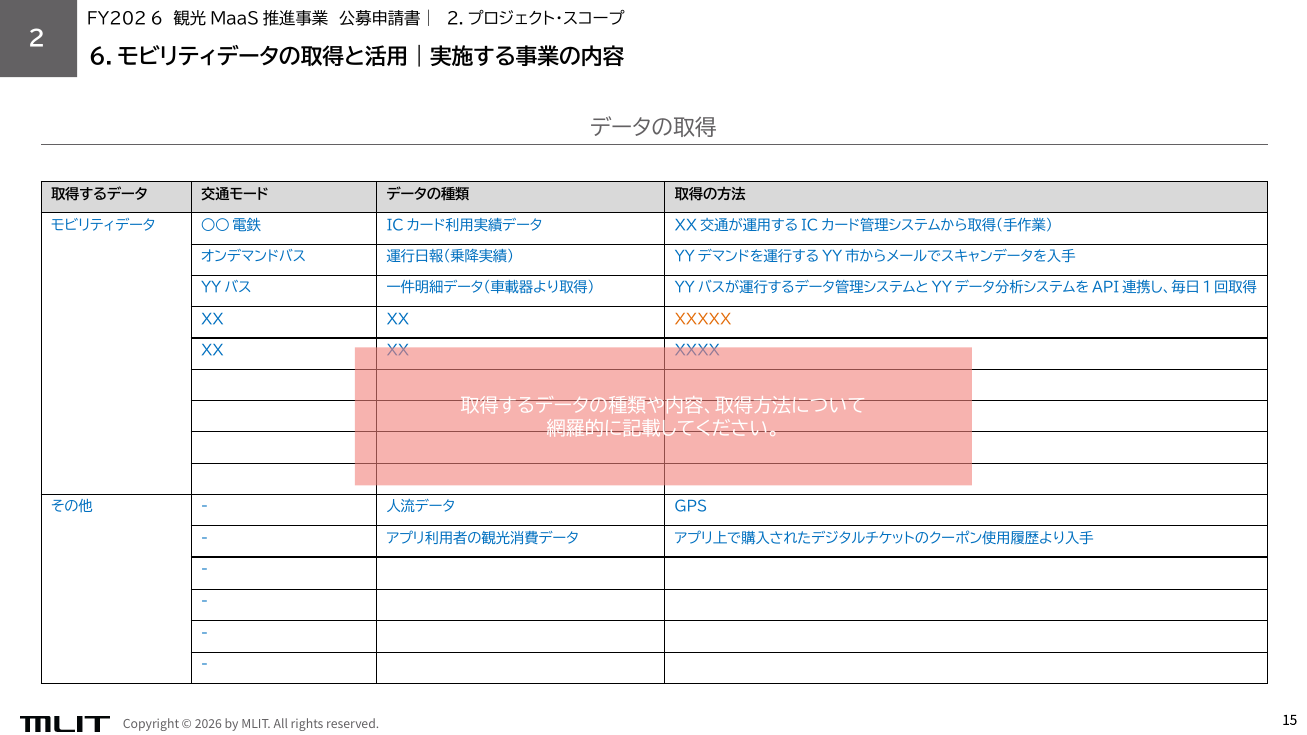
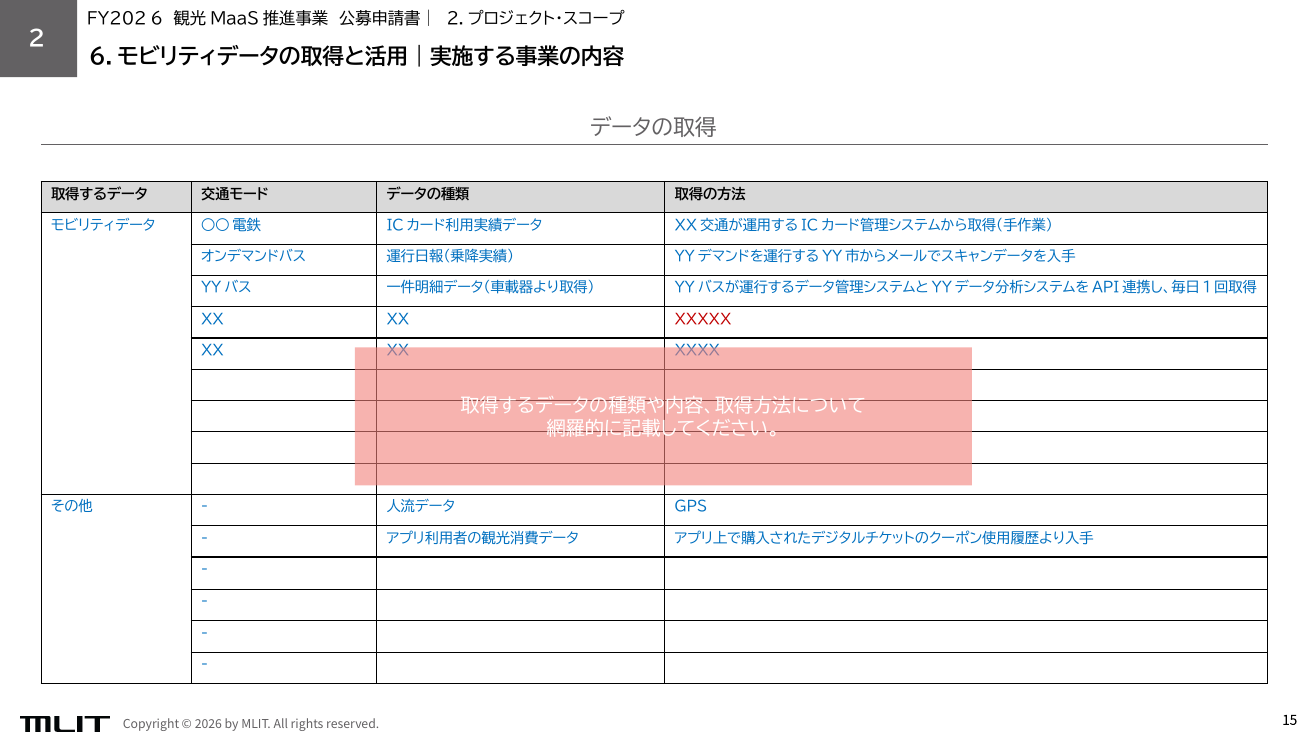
XXXXX colour: orange -> red
